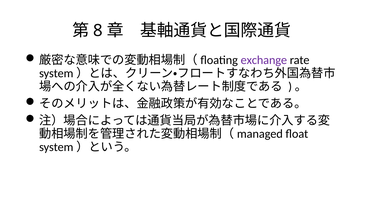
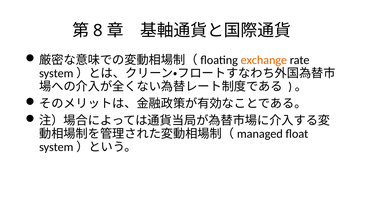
exchange colour: purple -> orange
